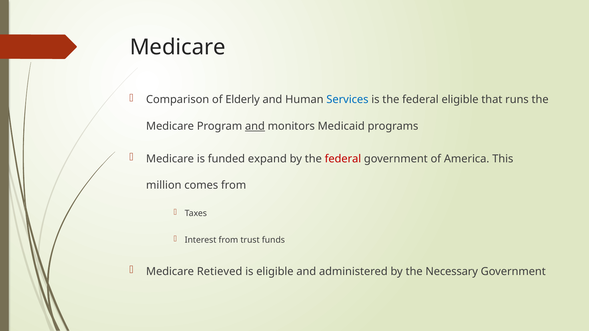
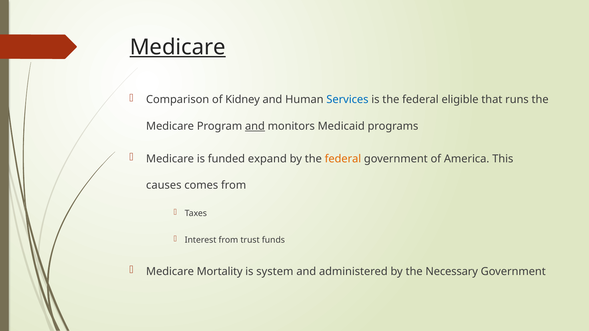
Medicare at (178, 47) underline: none -> present
Elderly: Elderly -> Kidney
federal at (343, 159) colour: red -> orange
million: million -> causes
Retieved: Retieved -> Mortality
is eligible: eligible -> system
